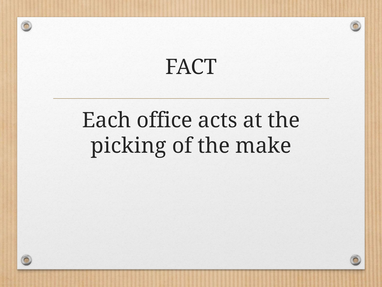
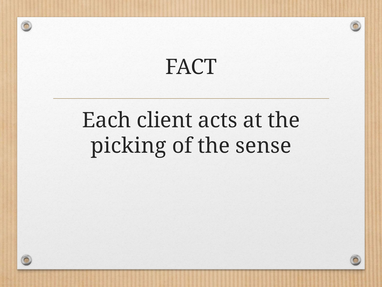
office: office -> client
make: make -> sense
